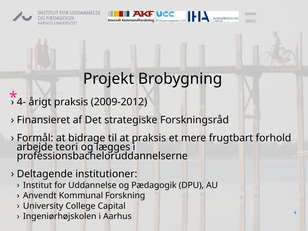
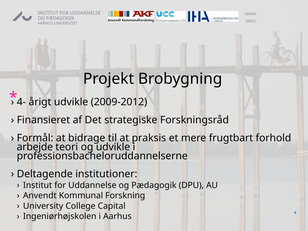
årigt praksis: praksis -> udvikle
og lægges: lægges -> udvikle
